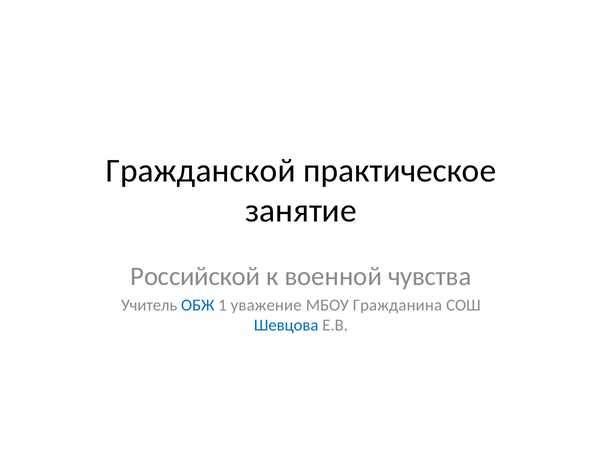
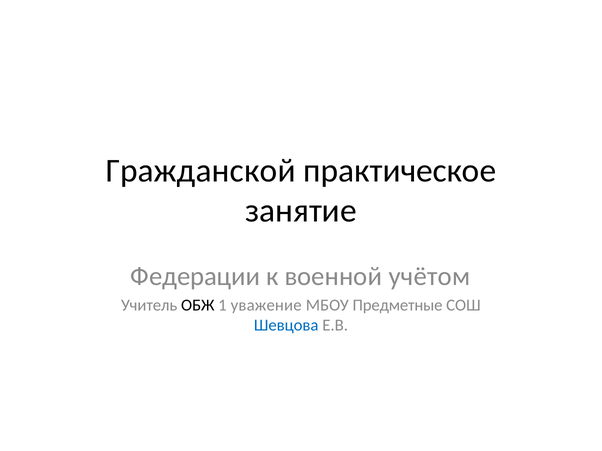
Российской: Российской -> Федерации
чувства: чувства -> учётом
ОБЖ colour: blue -> black
Гражданина: Гражданина -> Предметные
